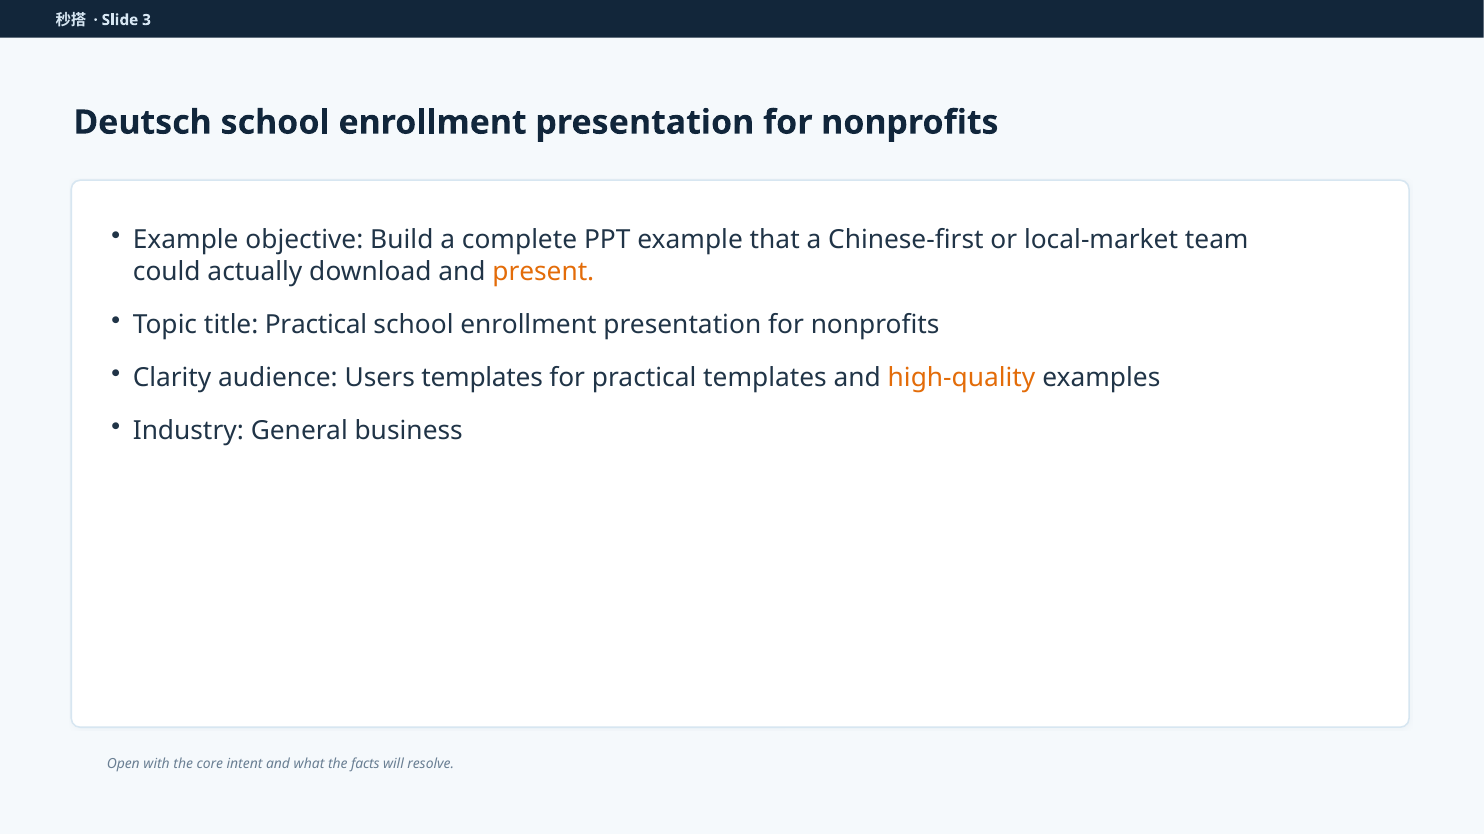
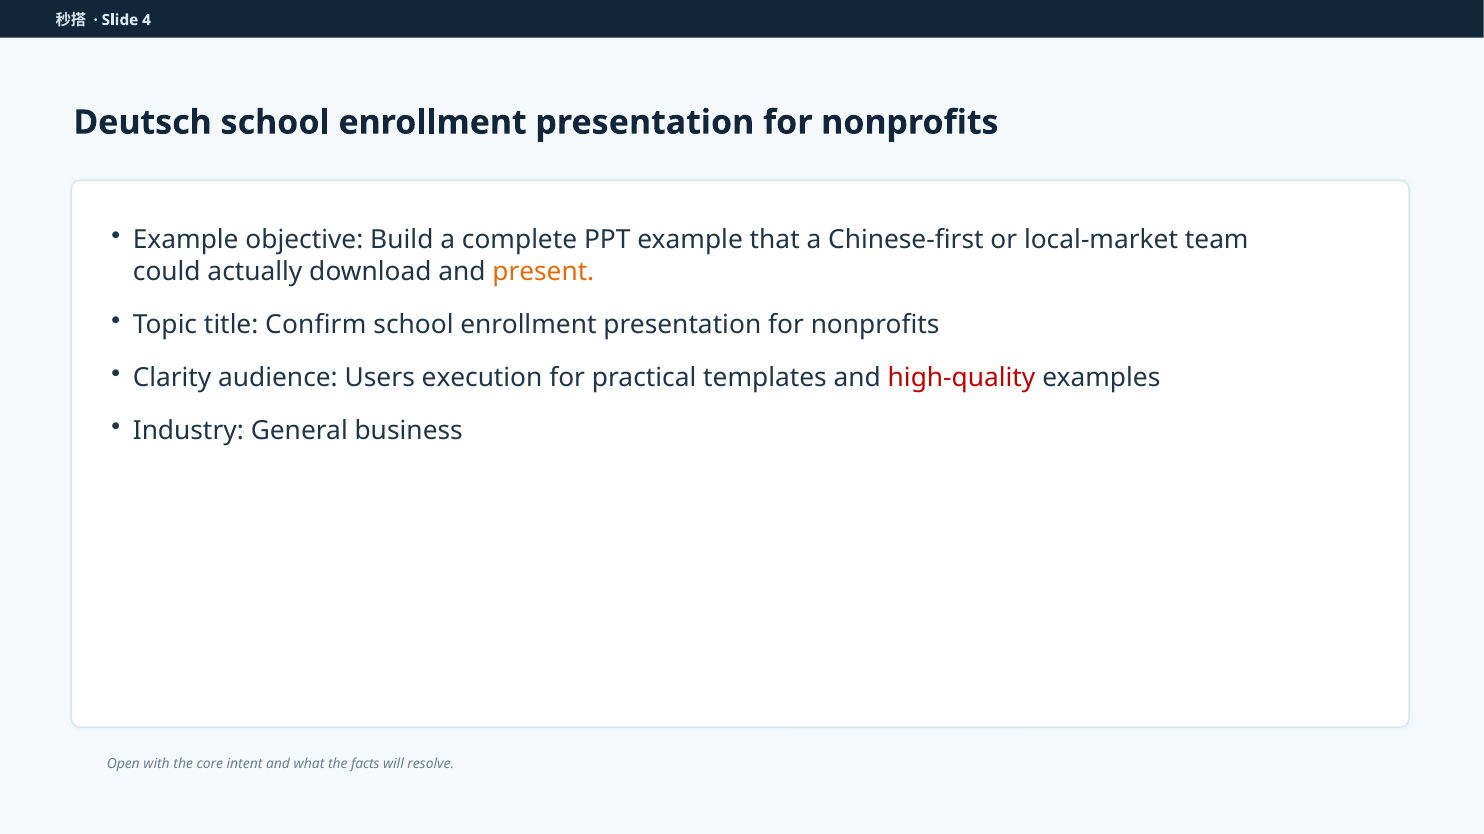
3: 3 -> 4
title Practical: Practical -> Confirm
Users templates: templates -> execution
high-quality colour: orange -> red
